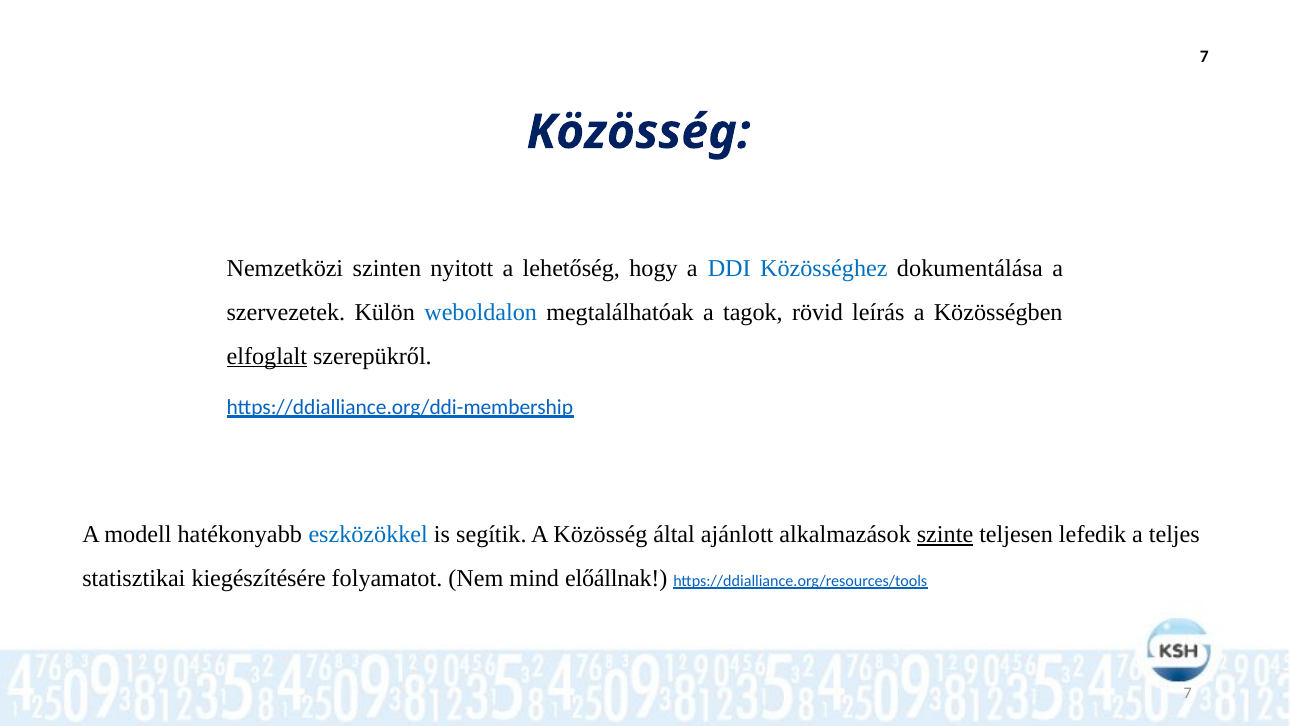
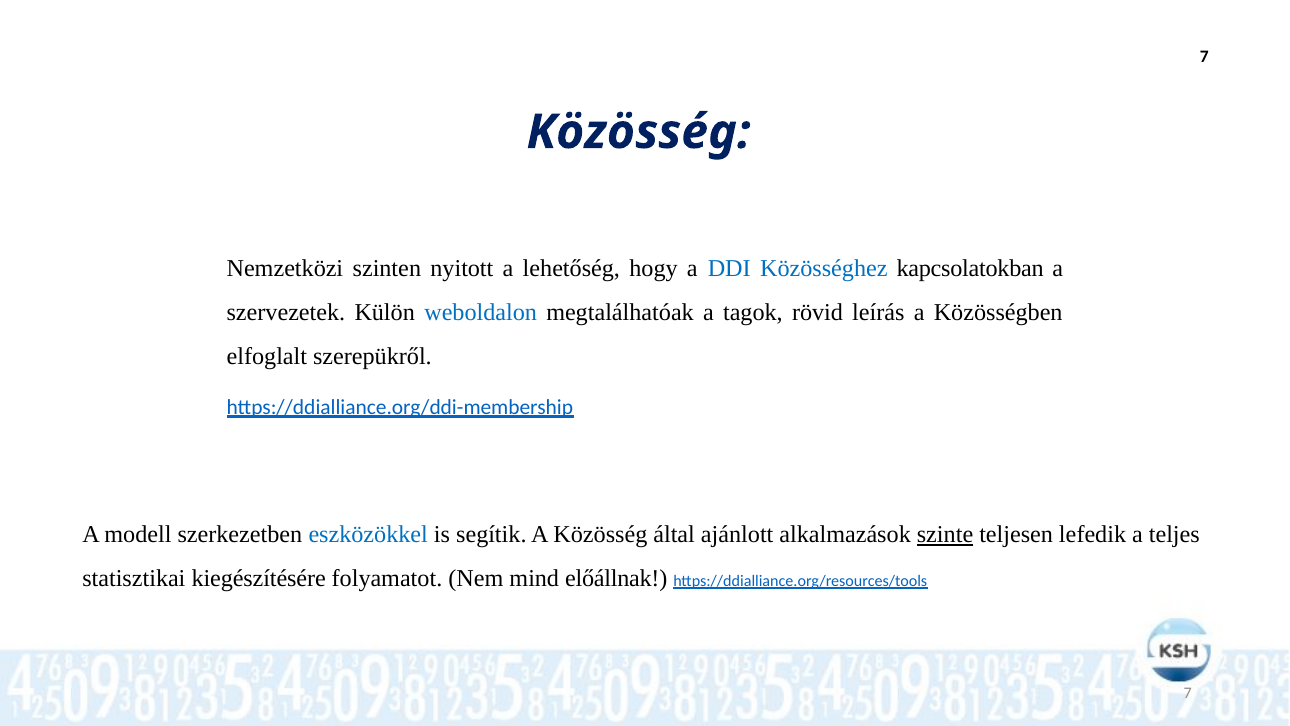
dokumentálása: dokumentálása -> kapcsolatokban
elfoglalt underline: present -> none
hatékonyabb: hatékonyabb -> szerkezetben
